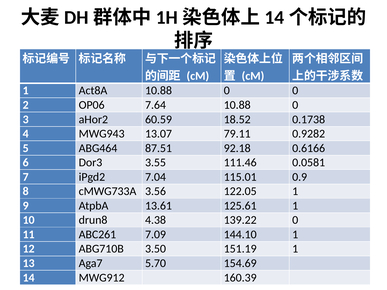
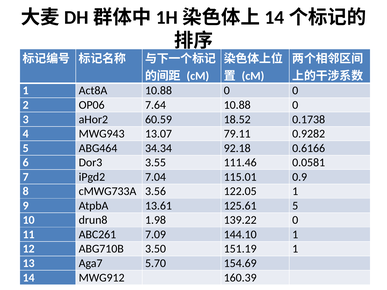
87.51: 87.51 -> 34.34
125.61 1: 1 -> 5
4.38: 4.38 -> 1.98
